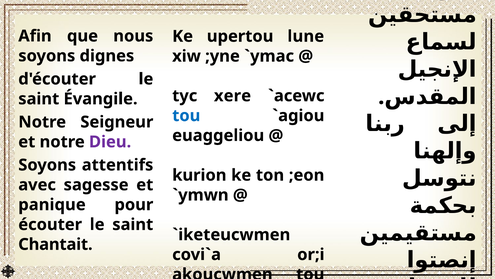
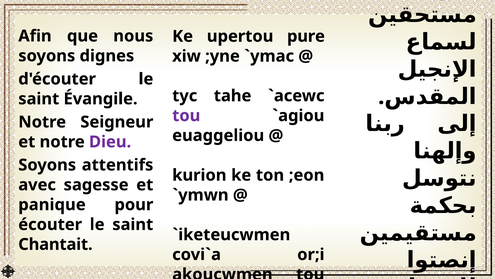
lune: lune -> pure
xere: xere -> tahe
tou at (186, 115) colour: blue -> purple
